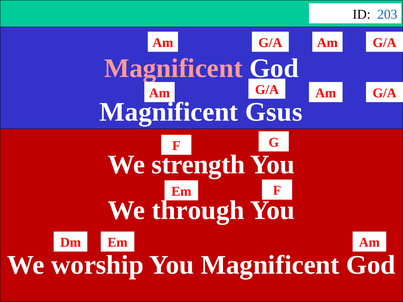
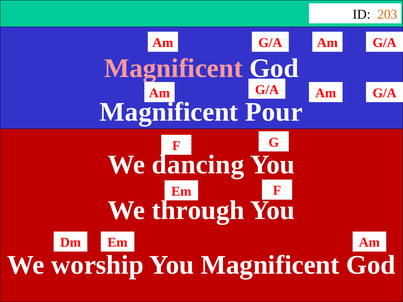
203 colour: blue -> orange
Gsus: Gsus -> Pour
strength: strength -> dancing
